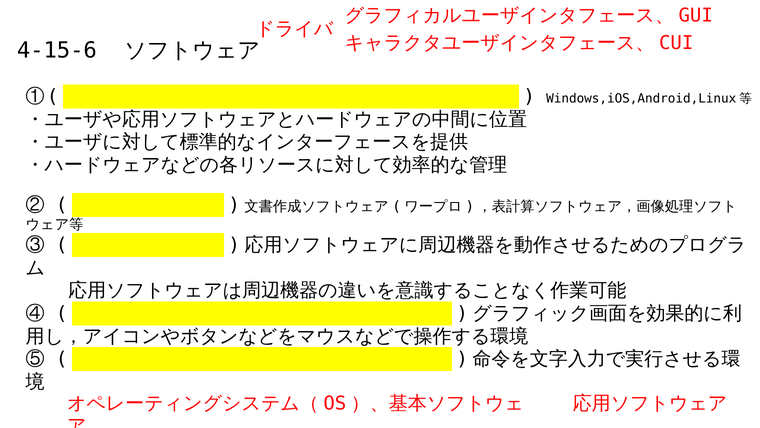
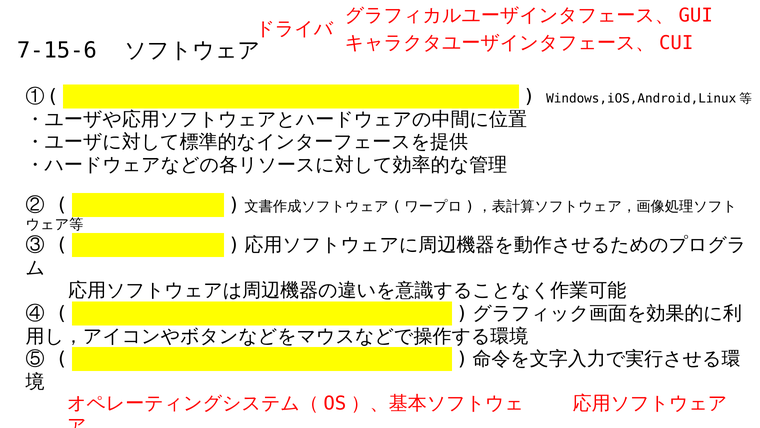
4-15-6: 4-15-6 -> 7-15-6
